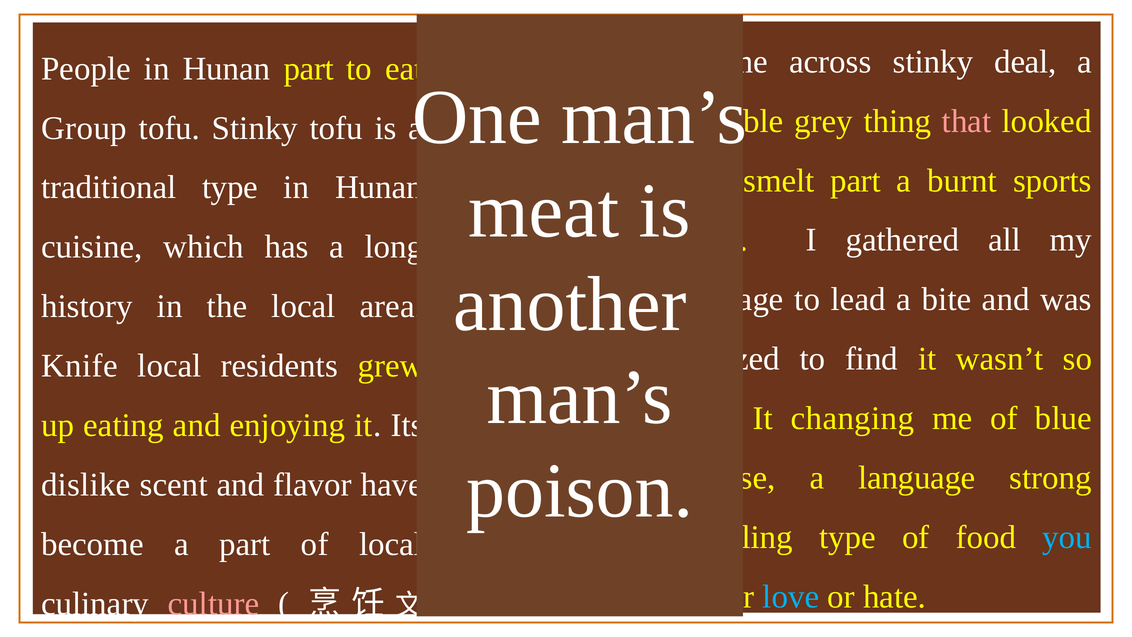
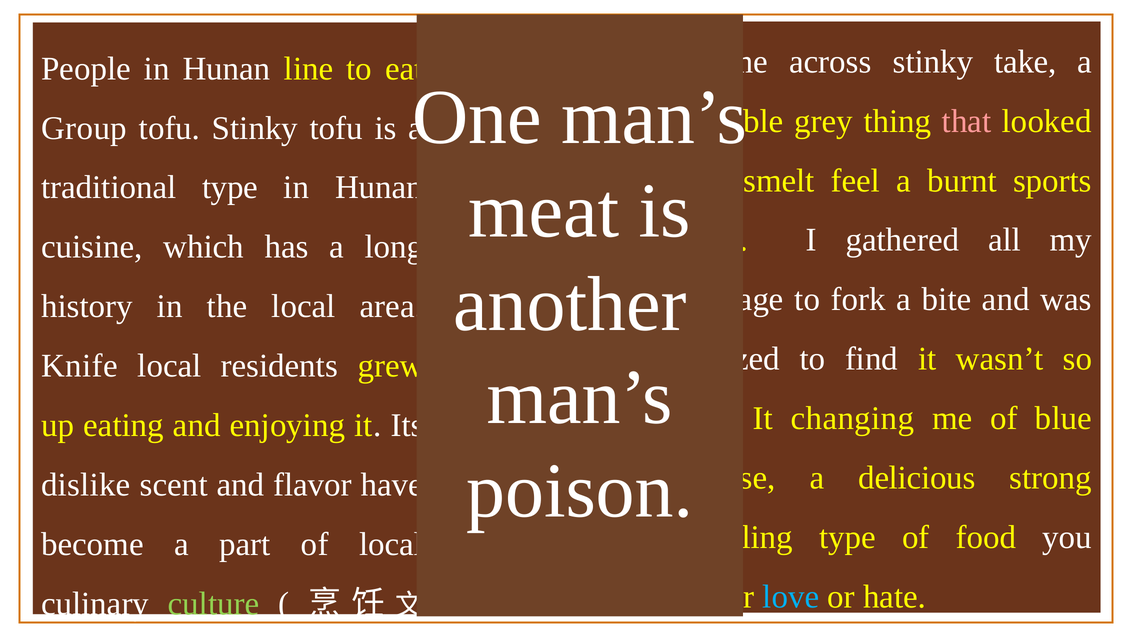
deal: deal -> take
Hunan part: part -> line
smelt part: part -> feel
lead: lead -> fork
language: language -> delicious
you colour: light blue -> white
culture colour: pink -> light green
